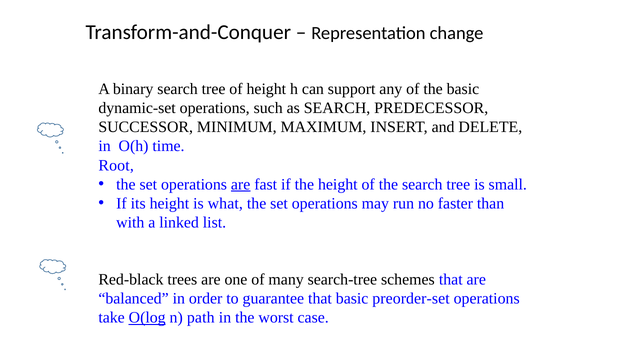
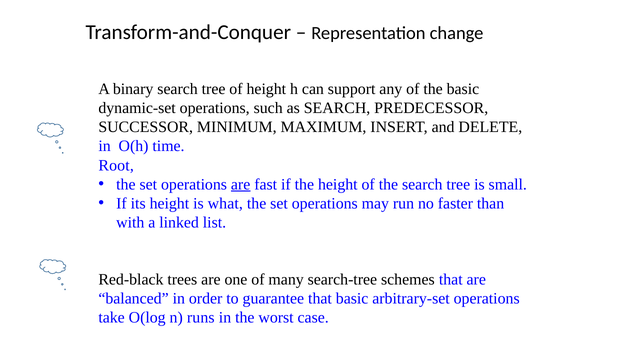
preorder-set: preorder-set -> arbitrary-set
O(log underline: present -> none
path: path -> runs
